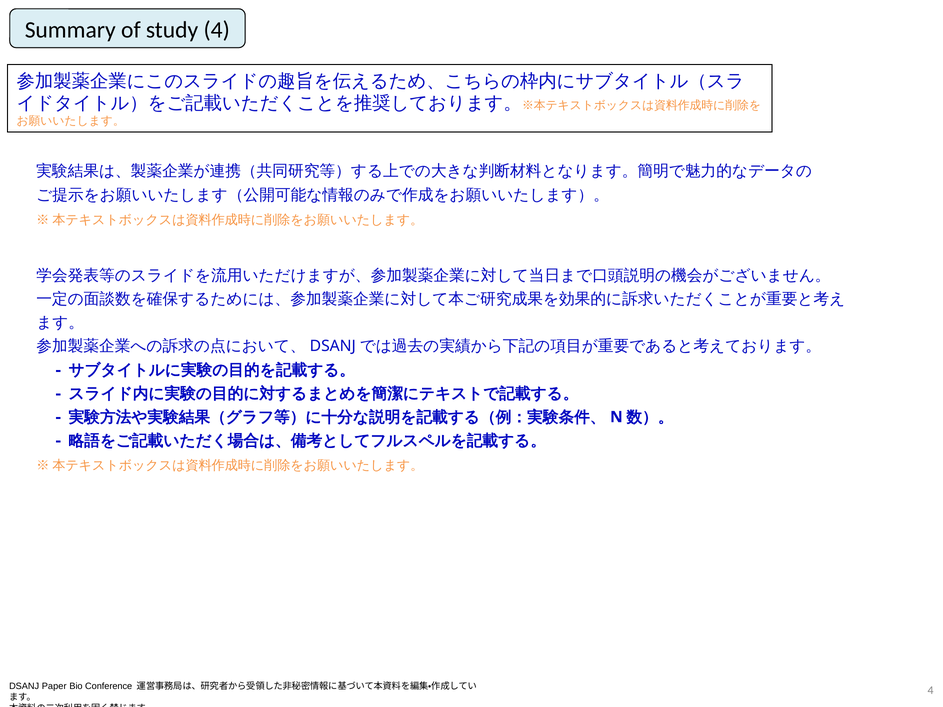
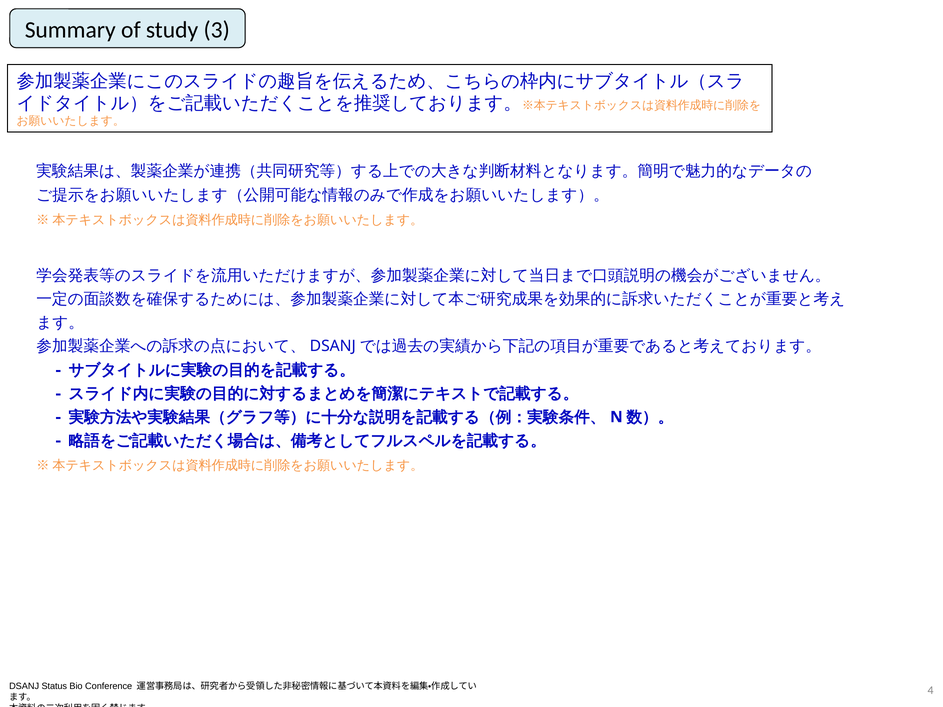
study 4: 4 -> 3
Paper: Paper -> Status
